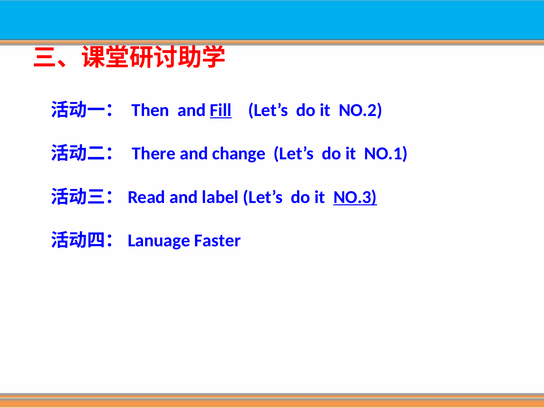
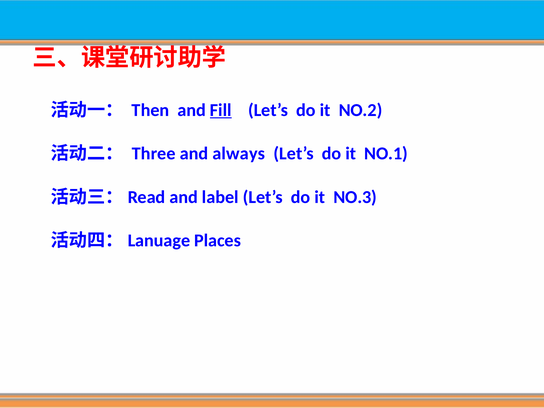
There: There -> Three
change: change -> always
NO.3 underline: present -> none
Faster: Faster -> Places
